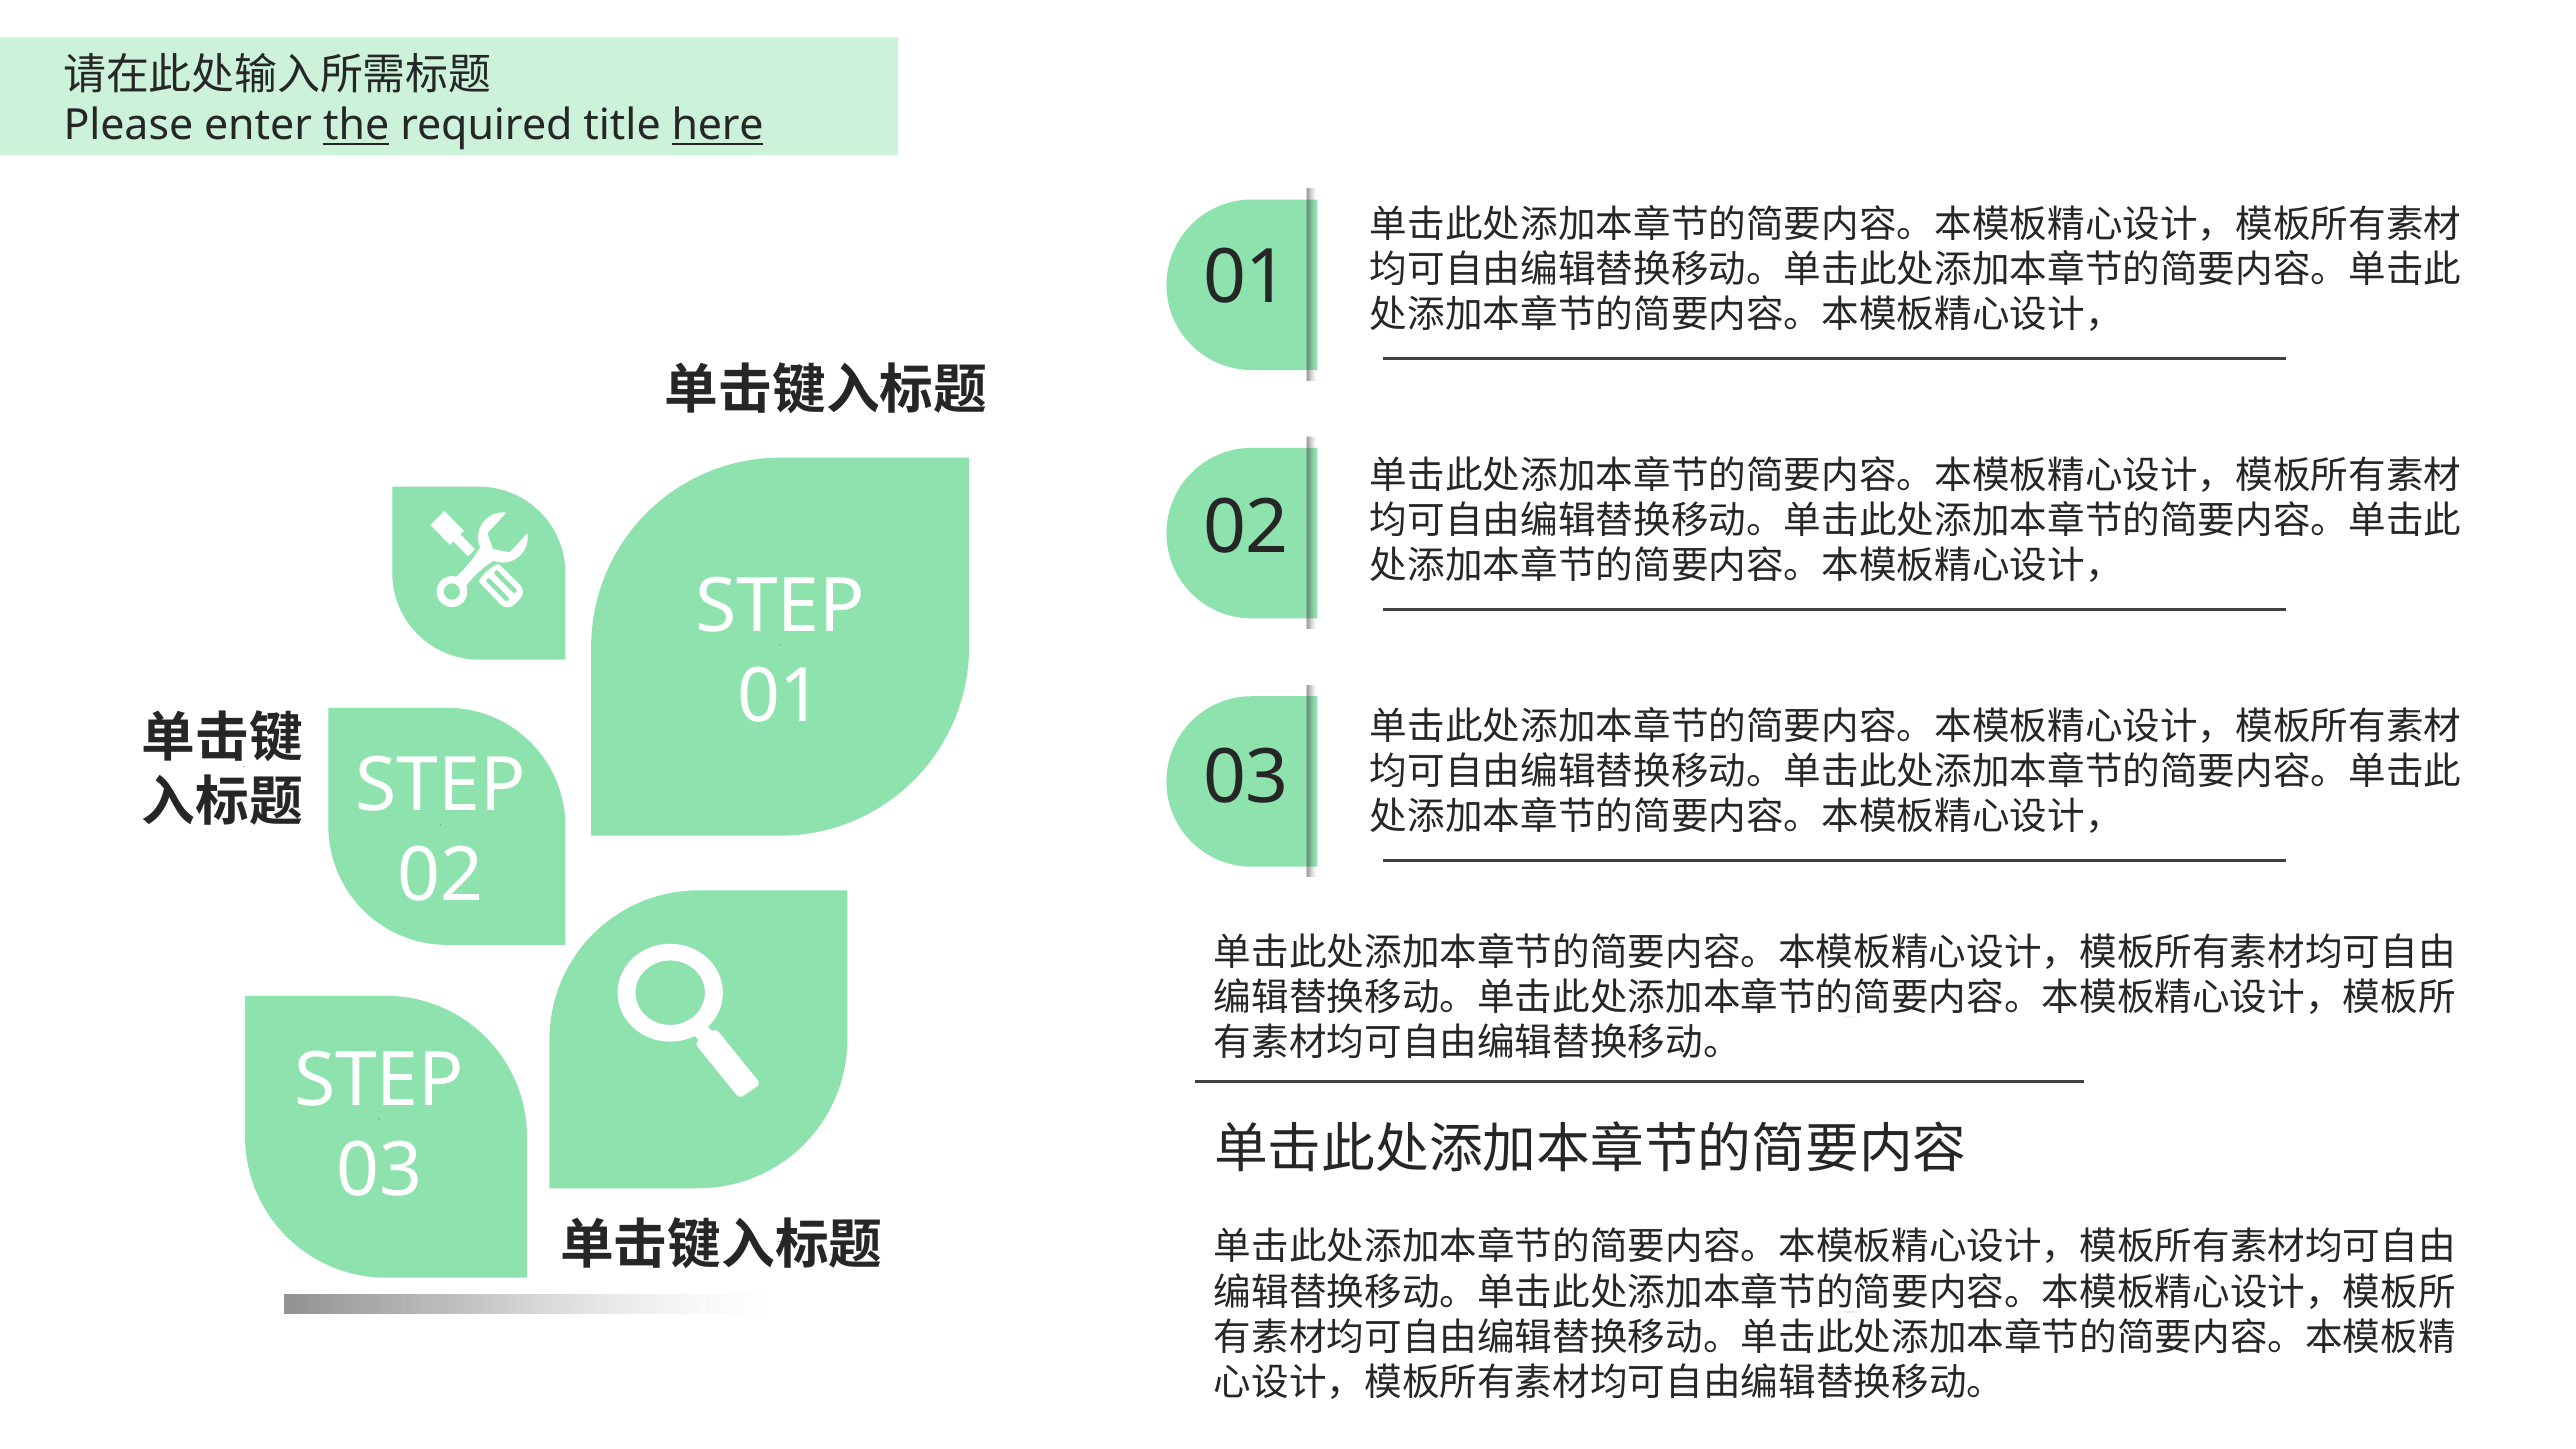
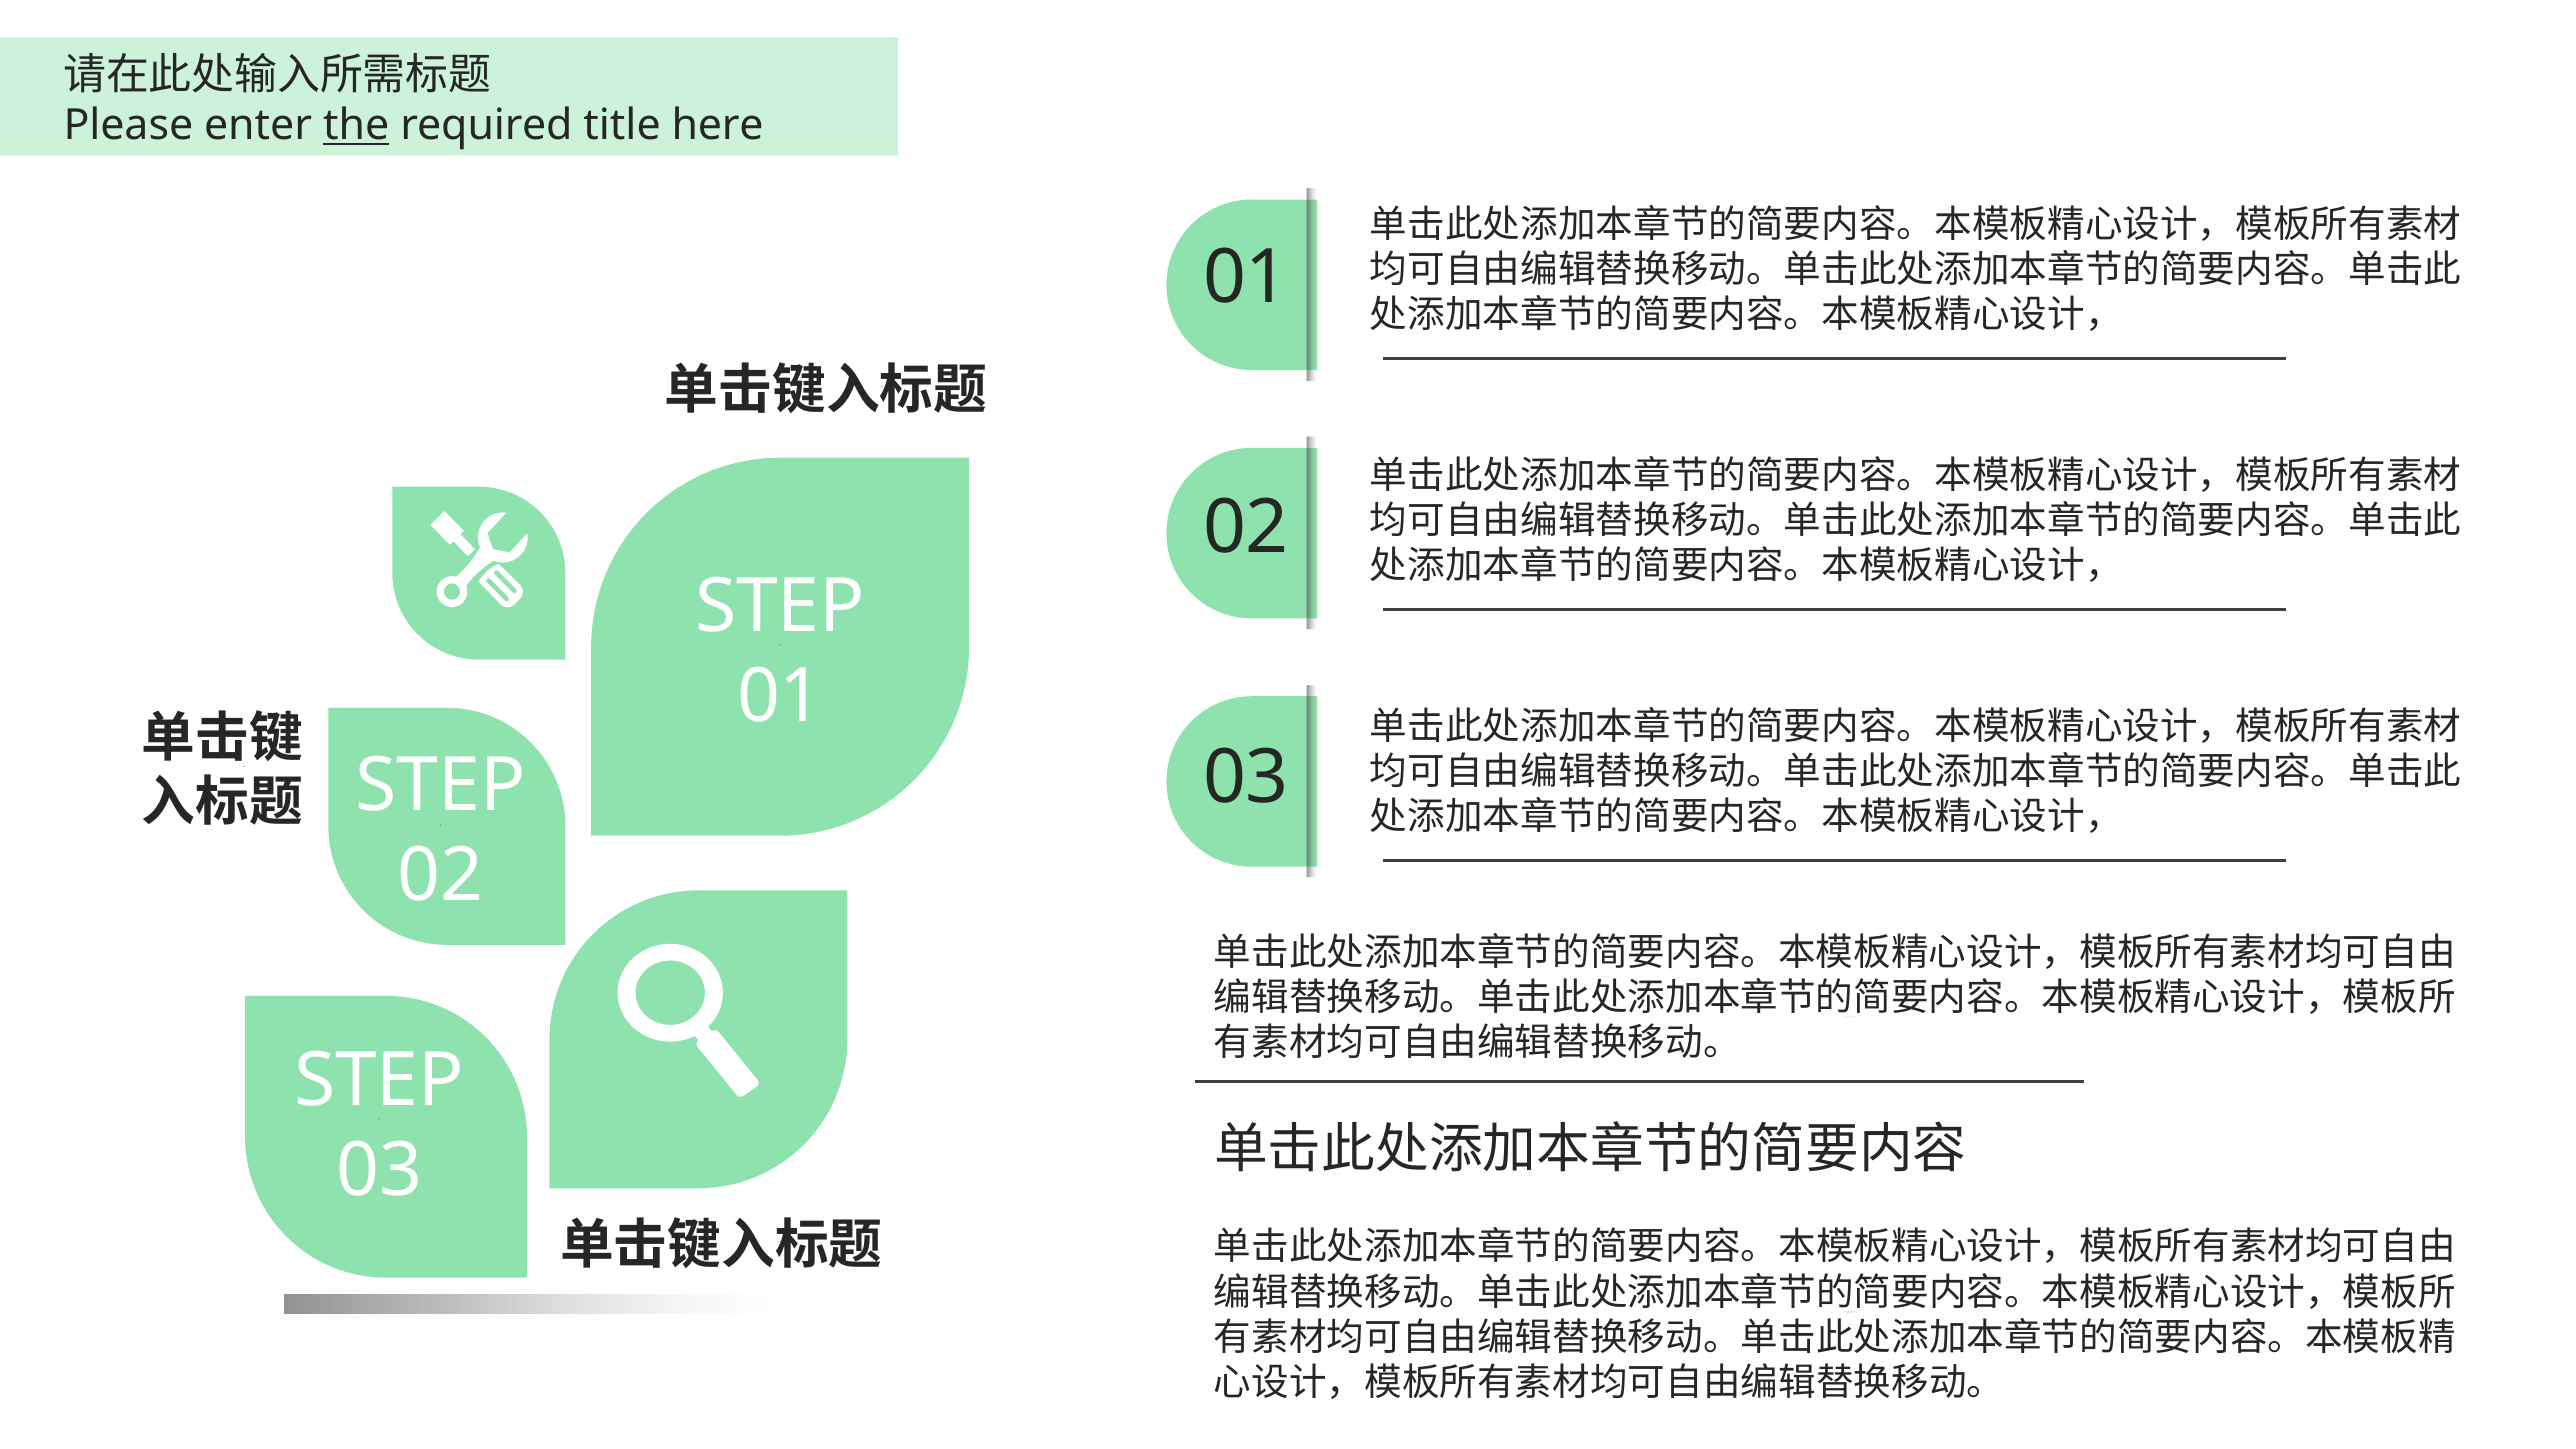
here underline: present -> none
